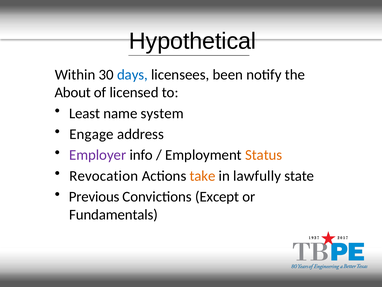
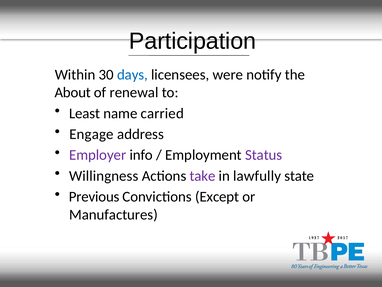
Hypothetical: Hypothetical -> Participation
been: been -> were
licensed: licensed -> renewal
system: system -> carried
Status colour: orange -> purple
Revocation: Revocation -> Willingness
take colour: orange -> purple
Fundamentals: Fundamentals -> Manufactures
